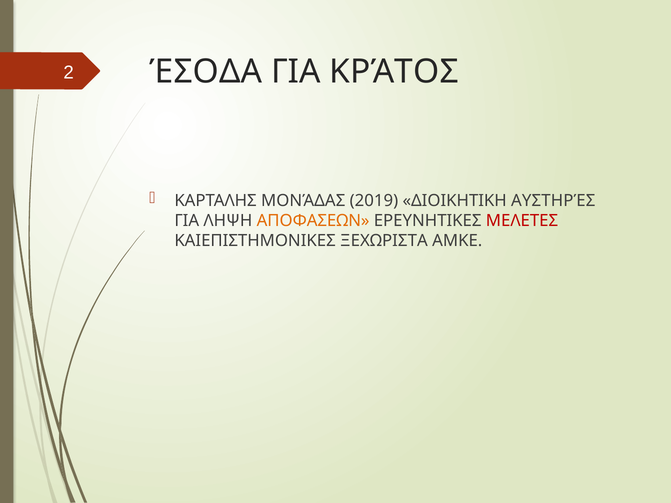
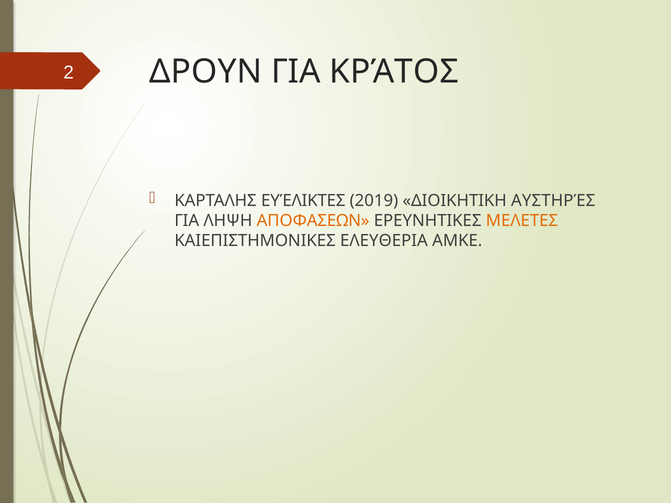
ΈΣΟΔΑ: ΈΣΟΔΑ -> ΔΡΟΥΝ
ΜΟΝΆΔΑΣ: ΜΟΝΆΔΑΣ -> ΕΥΈΛΙΚΤΕΣ
ΜΕΛΕΤΕΣ colour: red -> orange
ΞΕΧΩΡΙΣΤΑ: ΞΕΧΩΡΙΣΤΑ -> ΕΛΕΥΘΕΡΙΑ
